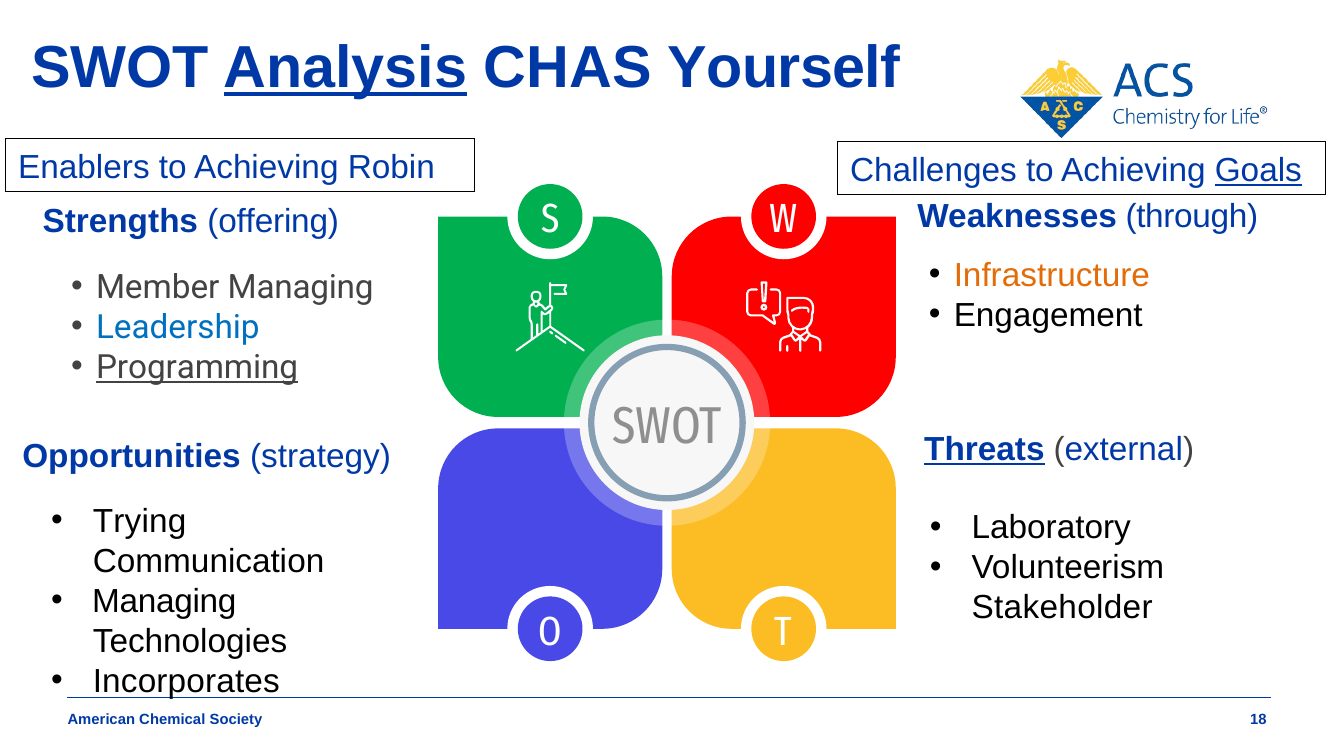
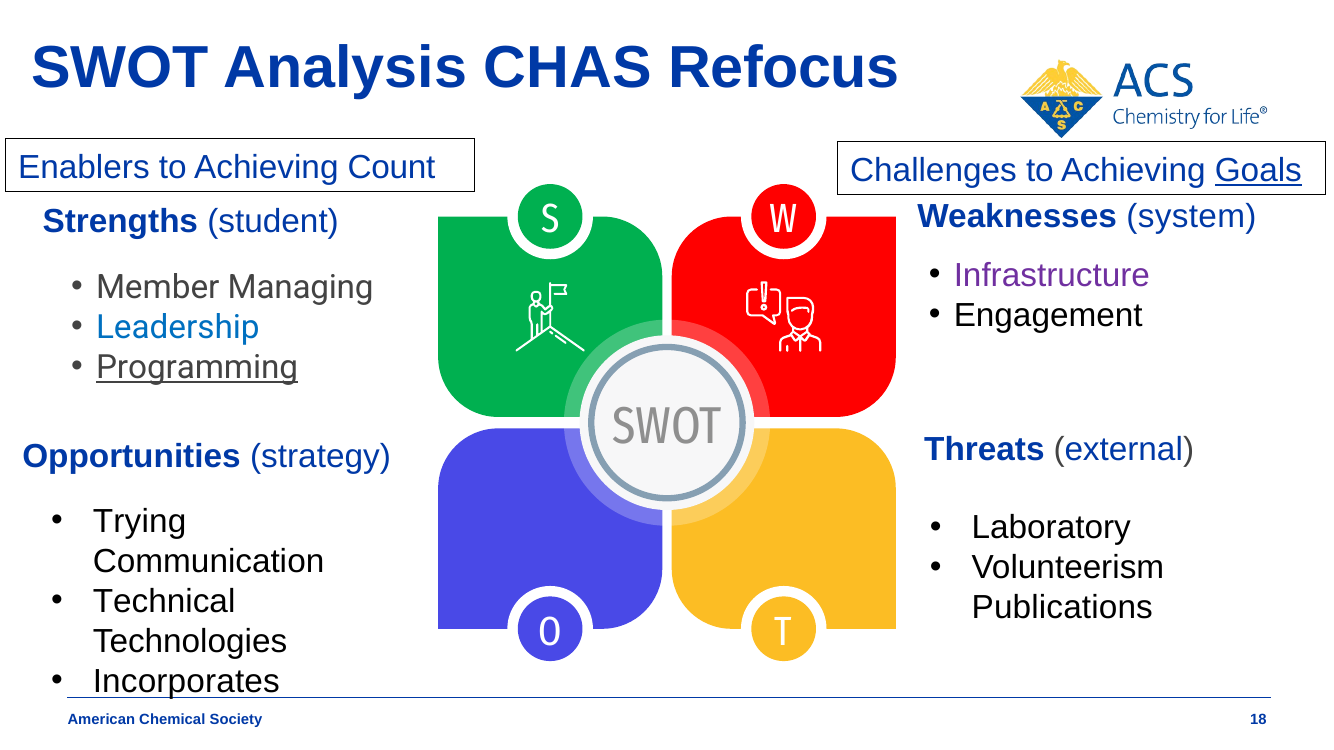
Analysis underline: present -> none
Yourself: Yourself -> Refocus
Robin: Robin -> Count
through: through -> system
offering: offering -> student
Infrastructure colour: orange -> purple
Threats underline: present -> none
Managing at (164, 602): Managing -> Technical
Stakeholder: Stakeholder -> Publications
